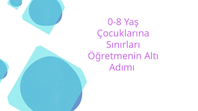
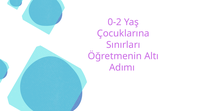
0-8: 0-8 -> 0-2
